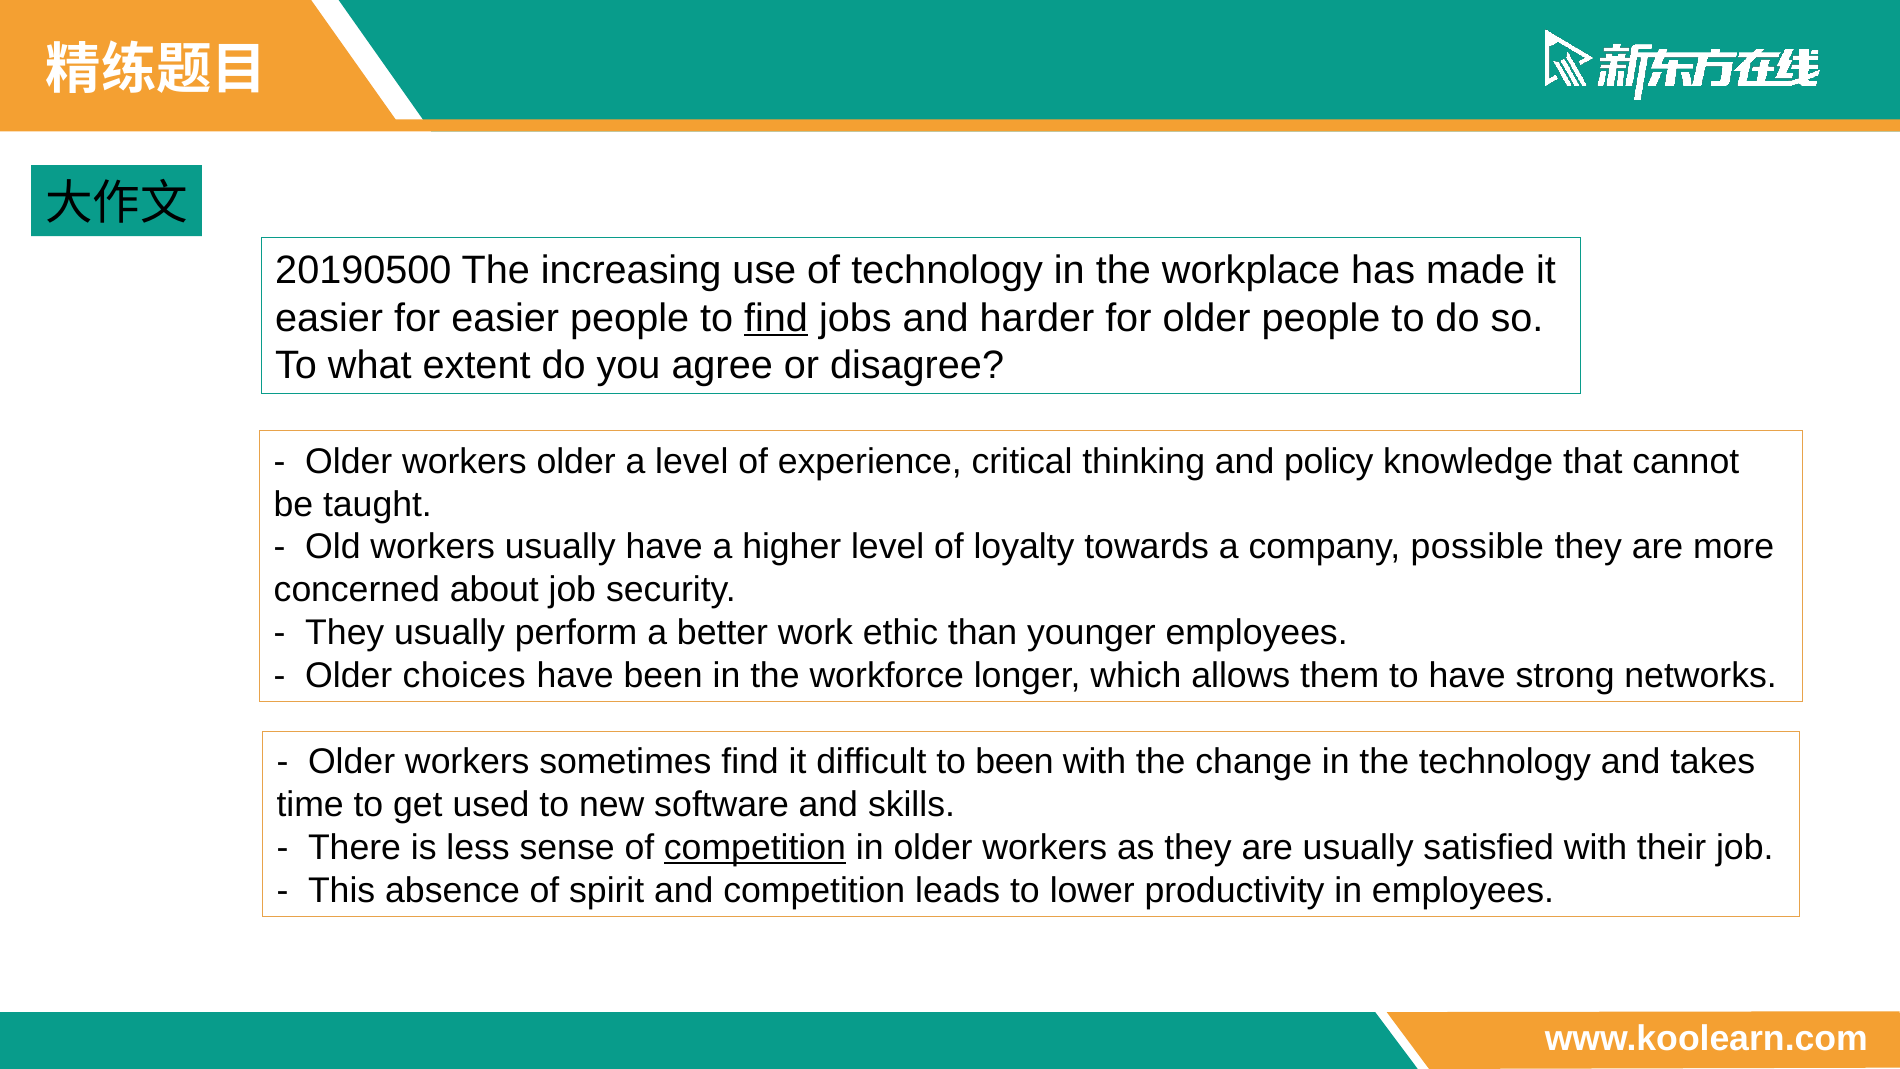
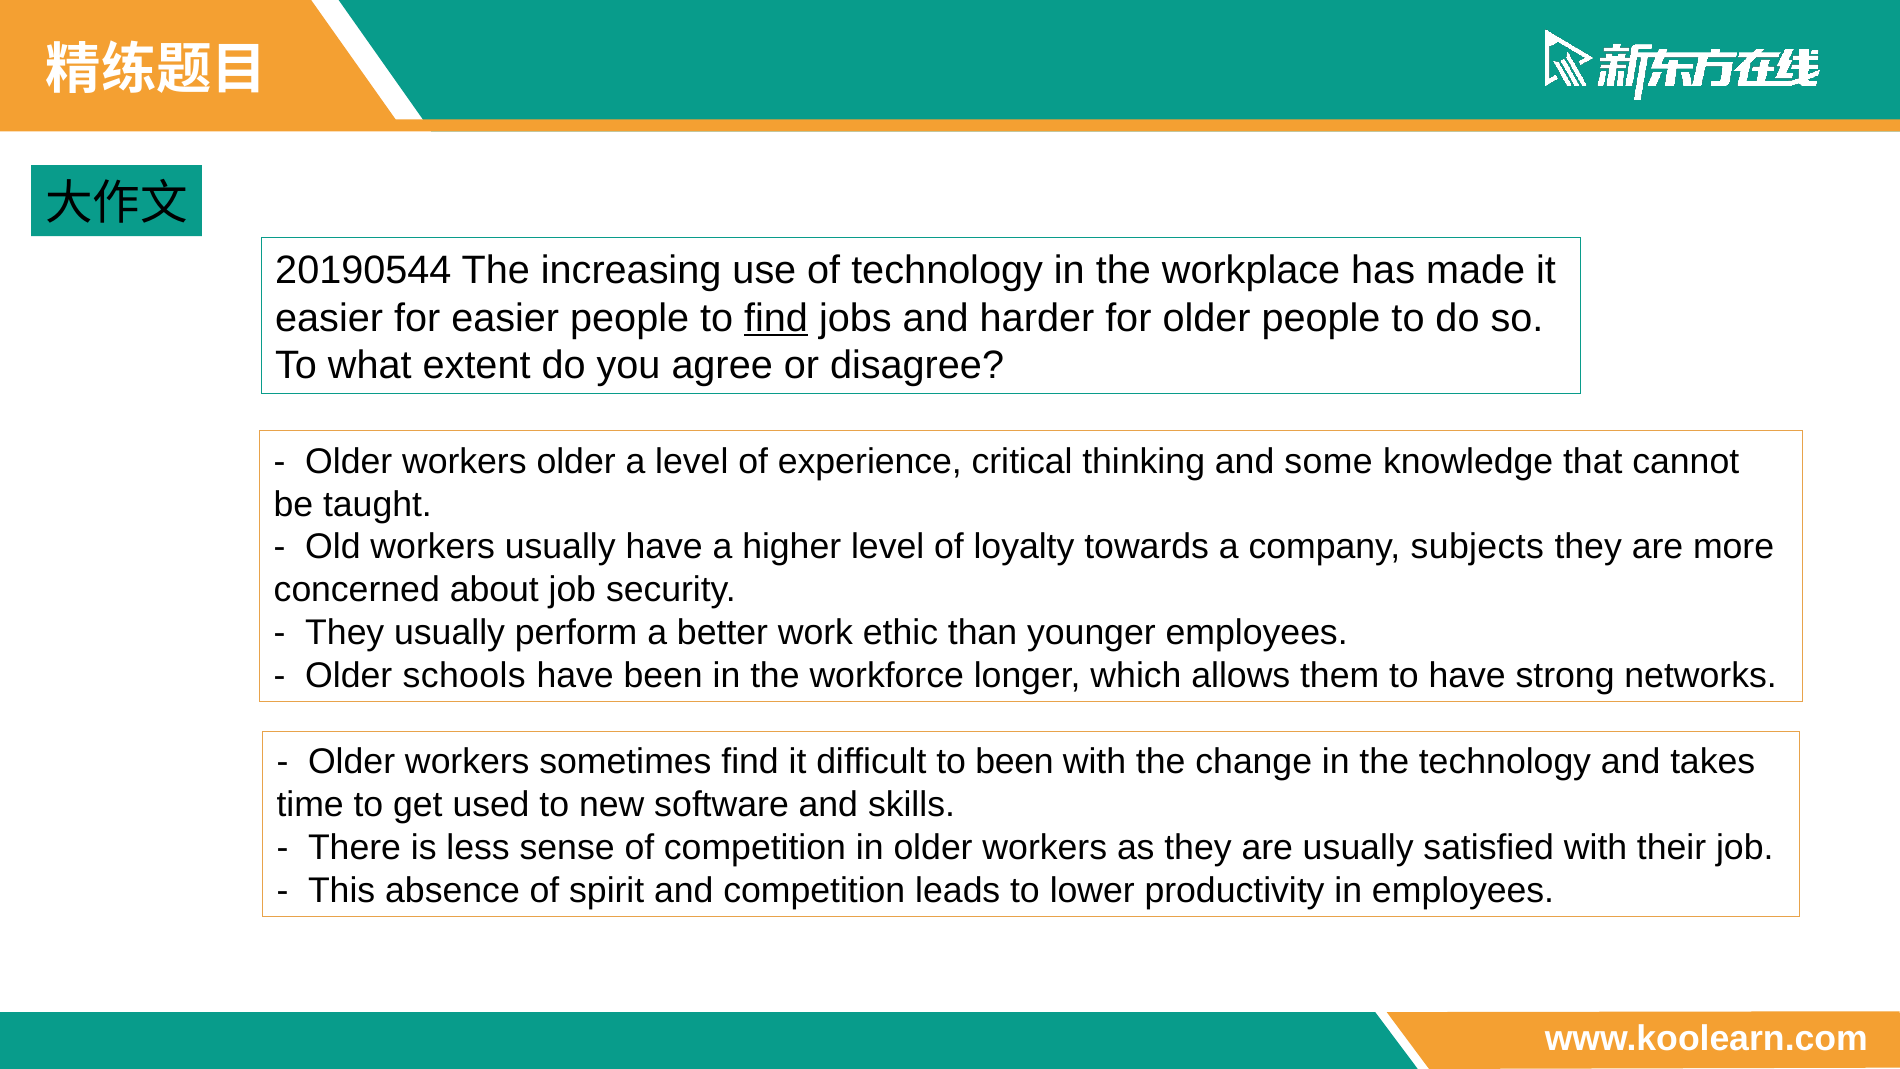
20190500: 20190500 -> 20190544
policy: policy -> some
possible: possible -> subjects
choices: choices -> schools
competition at (755, 847) underline: present -> none
